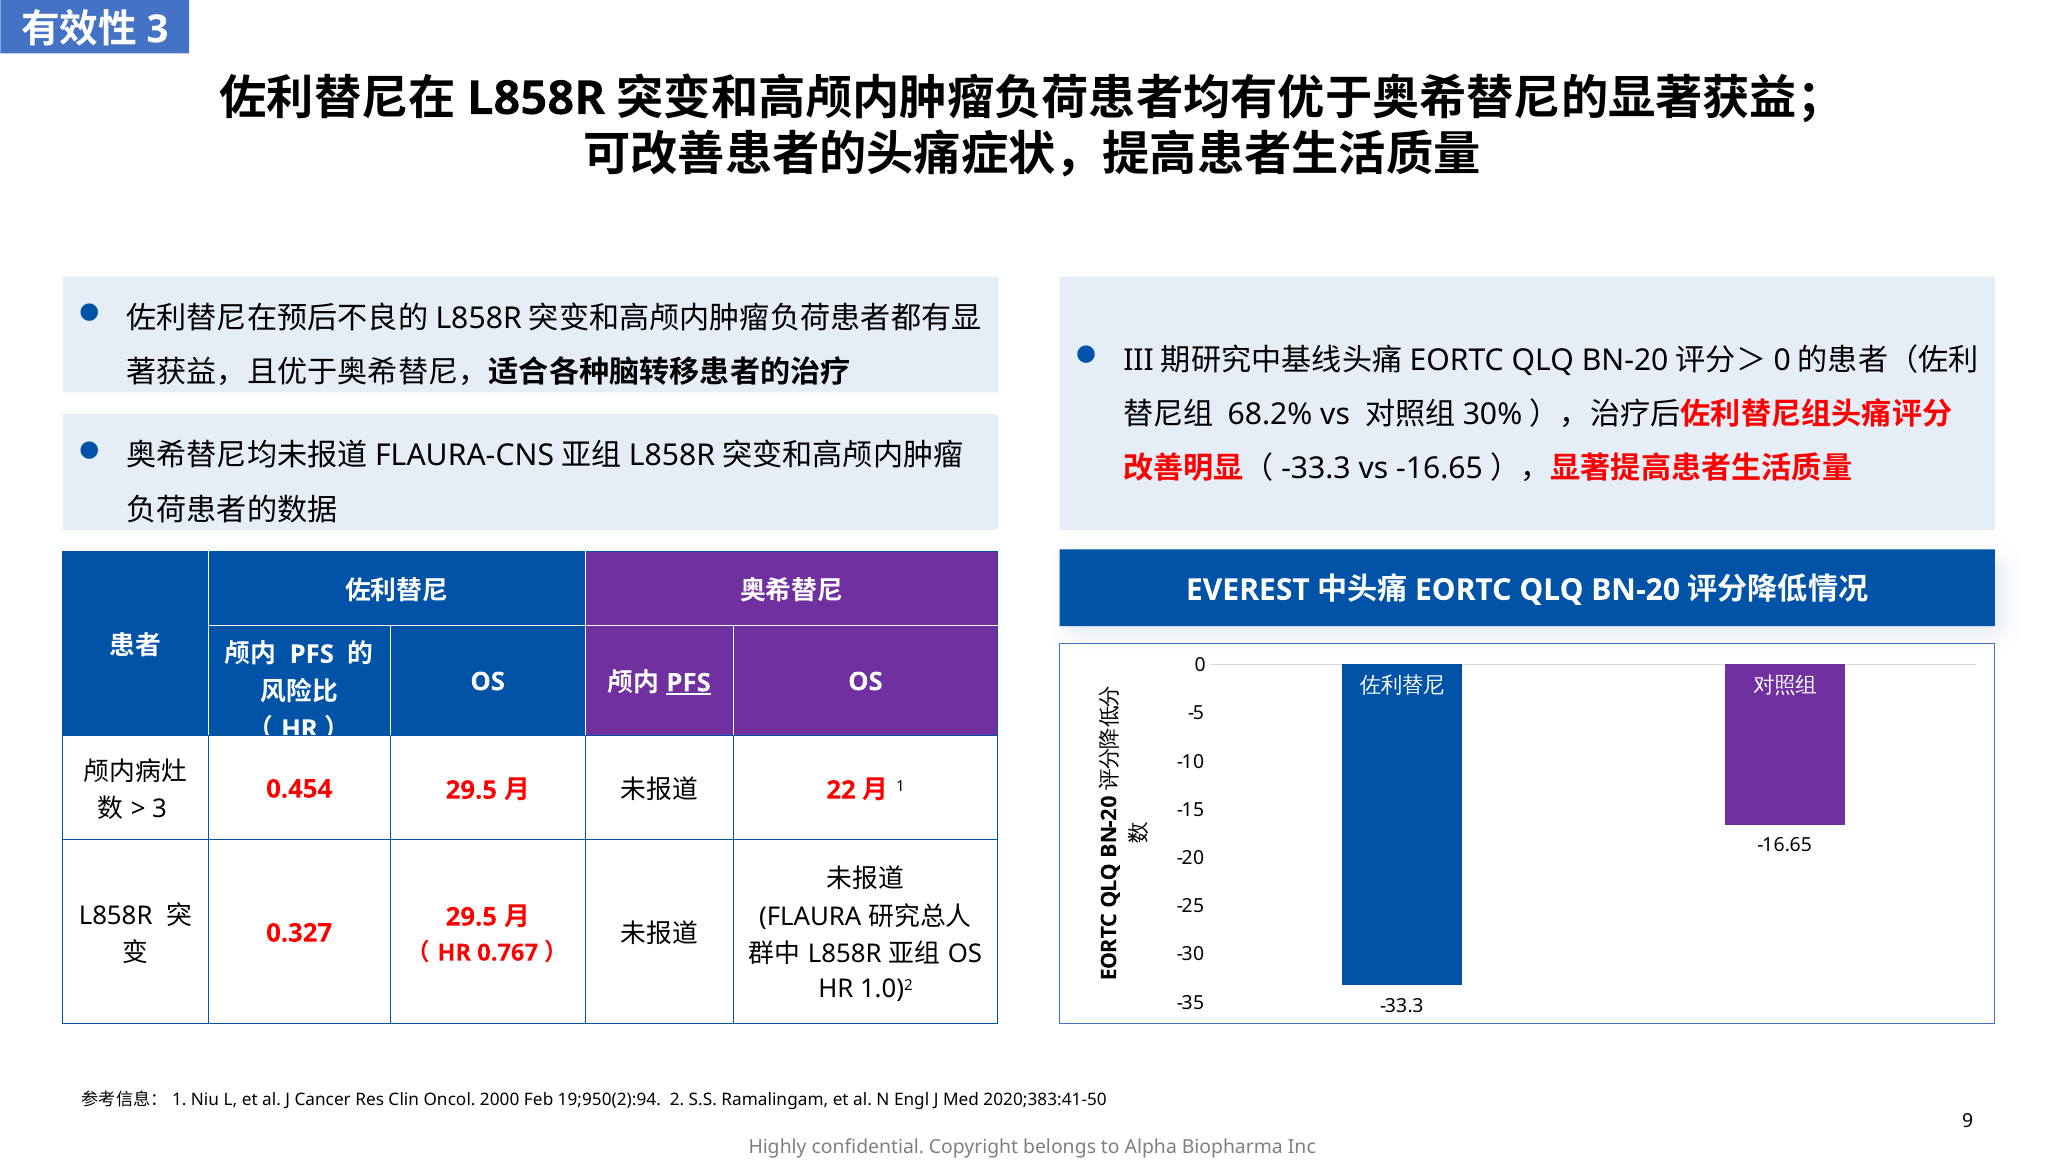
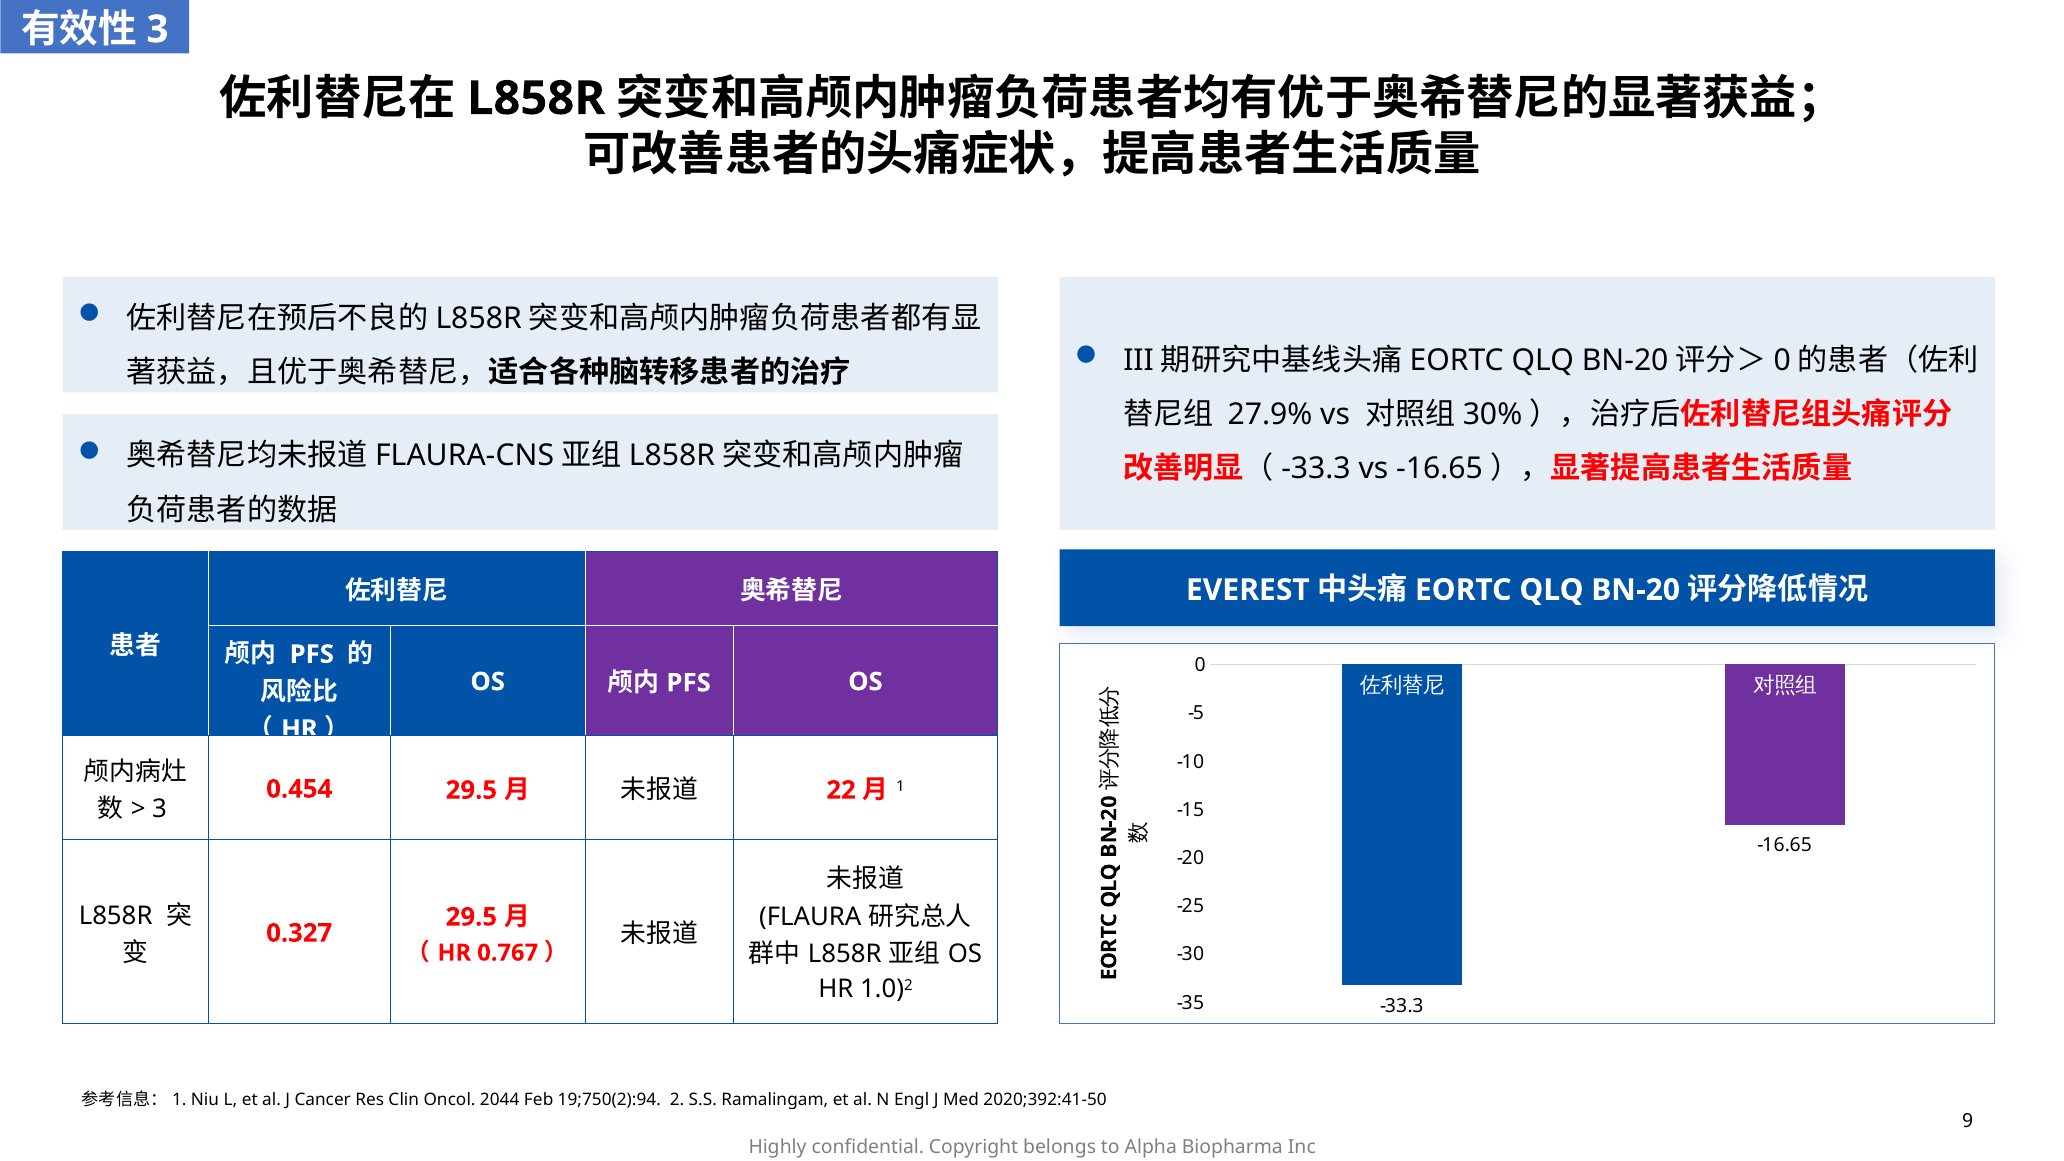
68.2%: 68.2% -> 27.9%
PFS at (689, 683) underline: present -> none
2000: 2000 -> 2044
19;950(2):94: 19;950(2):94 -> 19;750(2):94
2020;383:41-50: 2020;383:41-50 -> 2020;392:41-50
